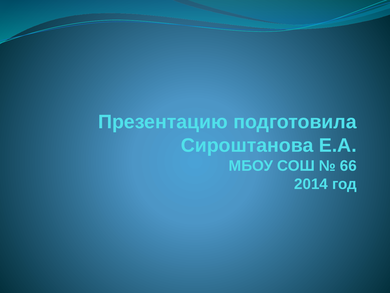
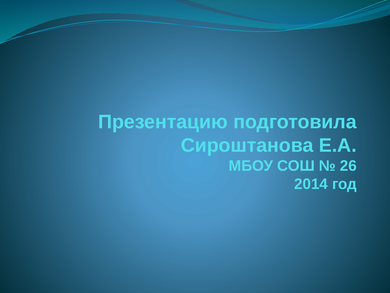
66: 66 -> 26
